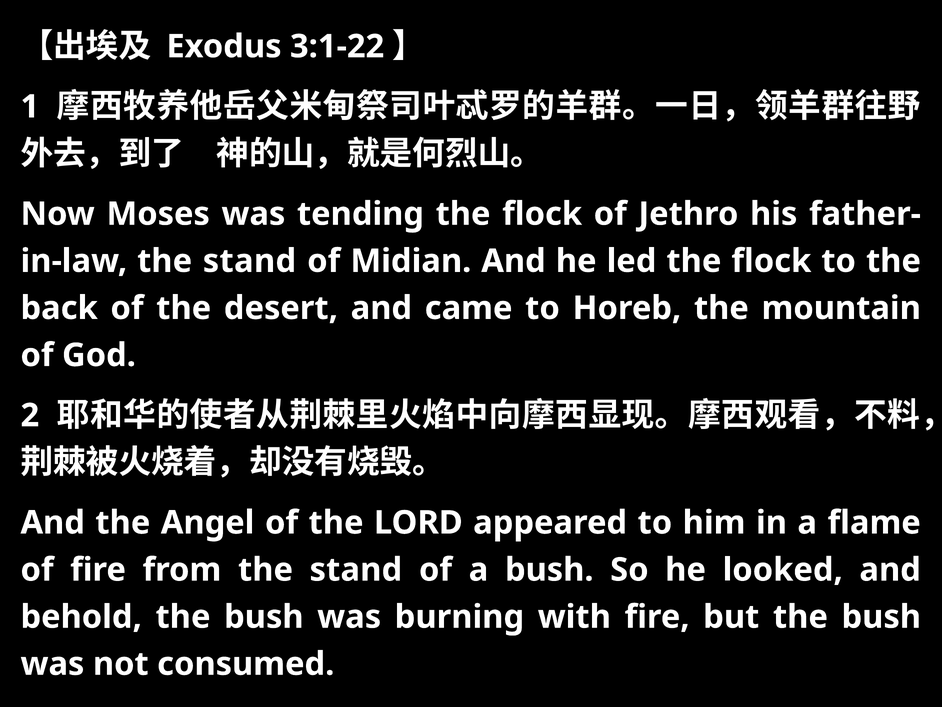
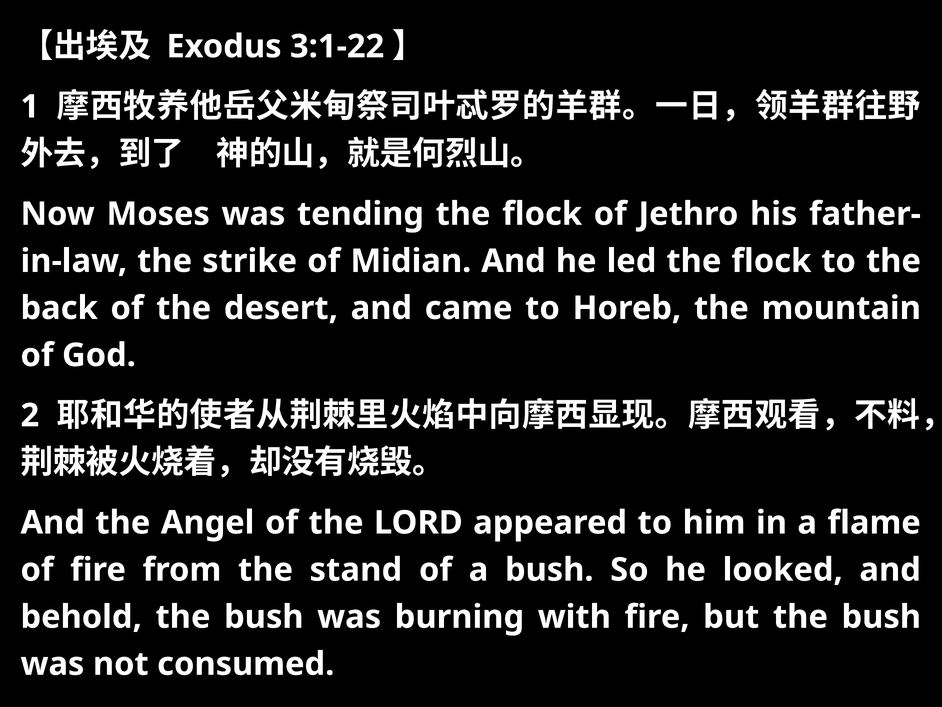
stand at (249, 261): stand -> strike
